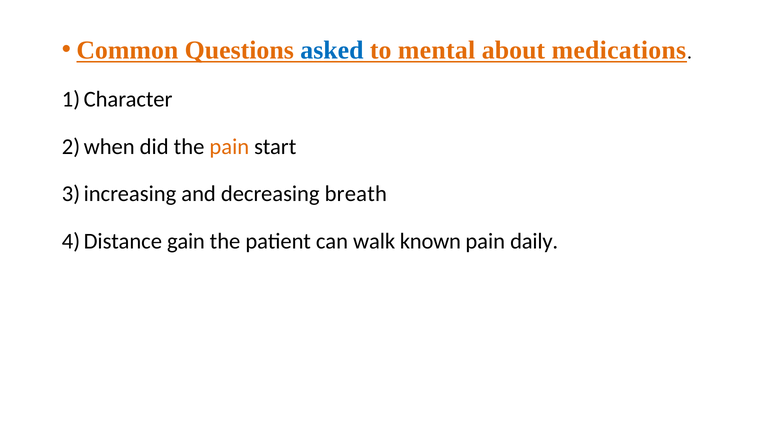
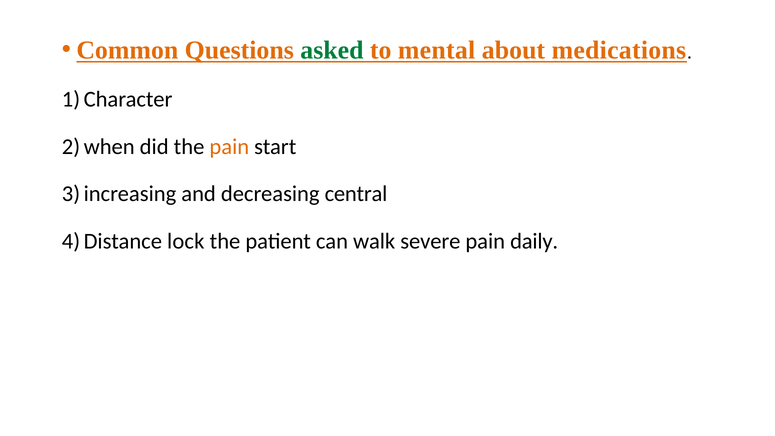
asked colour: blue -> green
breath: breath -> central
gain: gain -> lock
known: known -> severe
